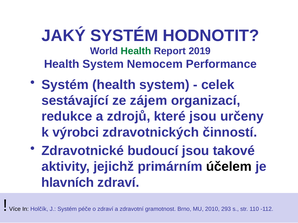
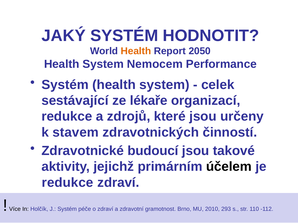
Health at (136, 51) colour: green -> orange
2019: 2019 -> 2050
zájem: zájem -> lékaře
výrobci: výrobci -> stavem
hlavních at (68, 183): hlavních -> redukce
